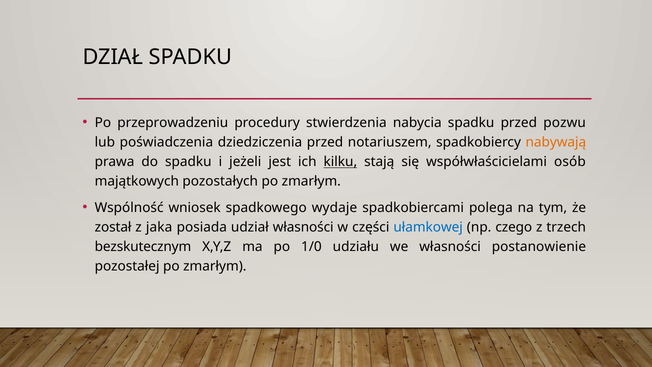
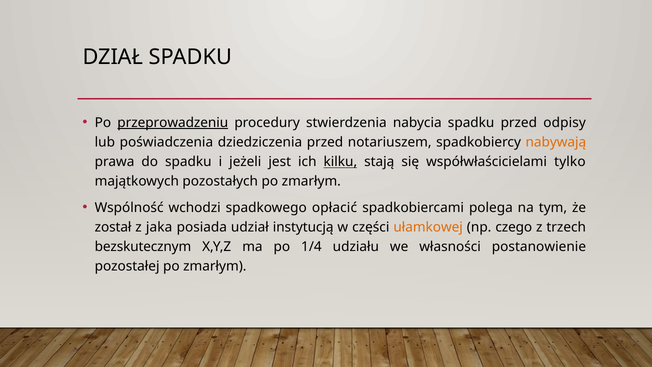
przeprowadzeniu underline: none -> present
pozwu: pozwu -> odpisy
osób: osób -> tylko
wniosek: wniosek -> wchodzi
wydaje: wydaje -> opłacić
udział własności: własności -> instytucją
ułamkowej colour: blue -> orange
1/0: 1/0 -> 1/4
